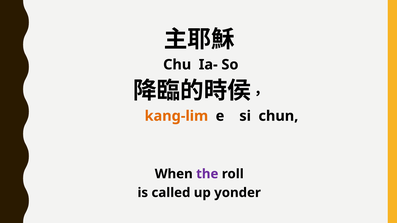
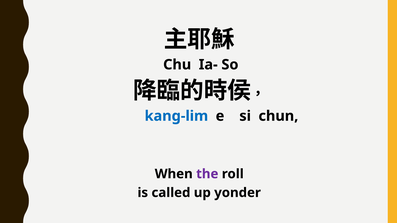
kang-lim colour: orange -> blue
